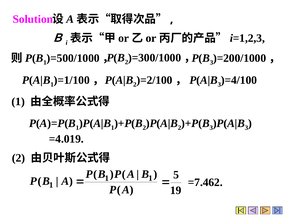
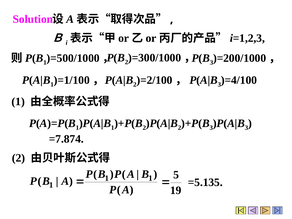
=4.019: =4.019 -> =7.874
=7.462: =7.462 -> =5.135
